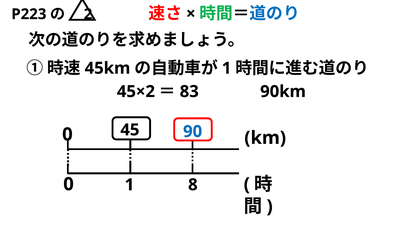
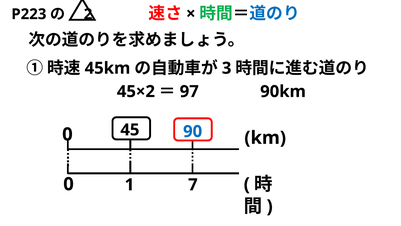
1 at (227, 68): 1 -> 3
83: 83 -> 97
8: 8 -> 7
